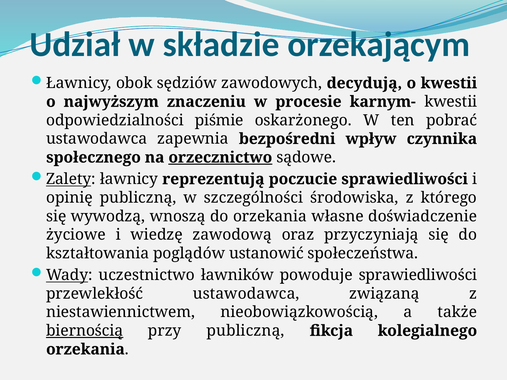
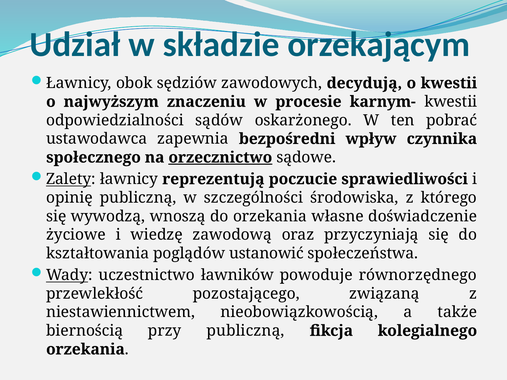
piśmie: piśmie -> sądów
powoduje sprawiedliwości: sprawiedliwości -> równorzędnego
przewlekłość ustawodawca: ustawodawca -> pozostającego
biernością underline: present -> none
